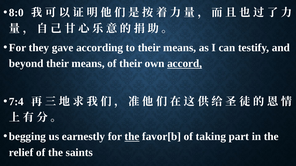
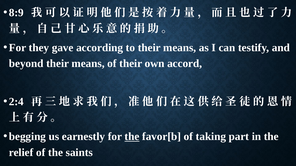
8:0: 8:0 -> 8:9
accord underline: present -> none
7:4: 7:4 -> 2:4
